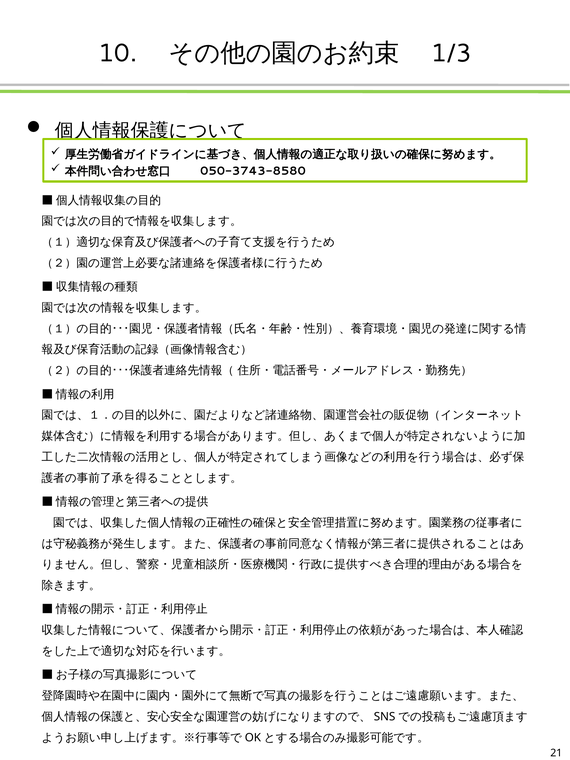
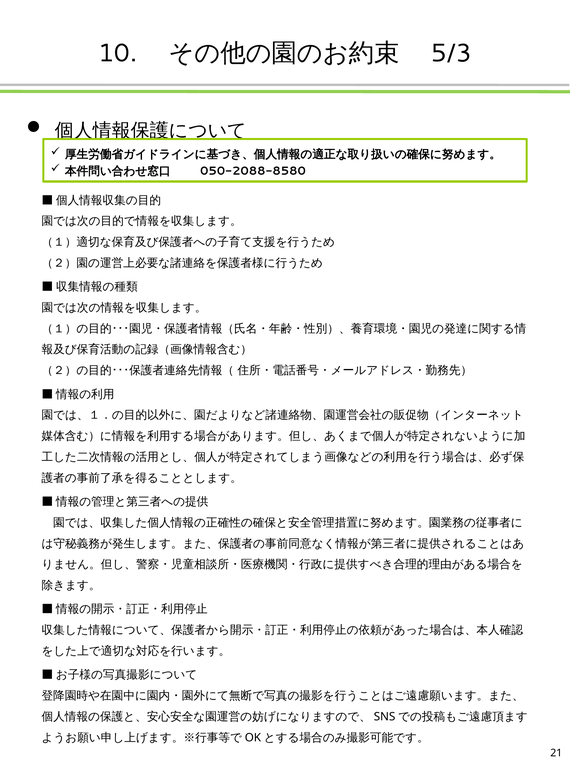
1/3: 1/3 -> 5/3
050-3743-8580: 050-3743-8580 -> 050-2088-8580
